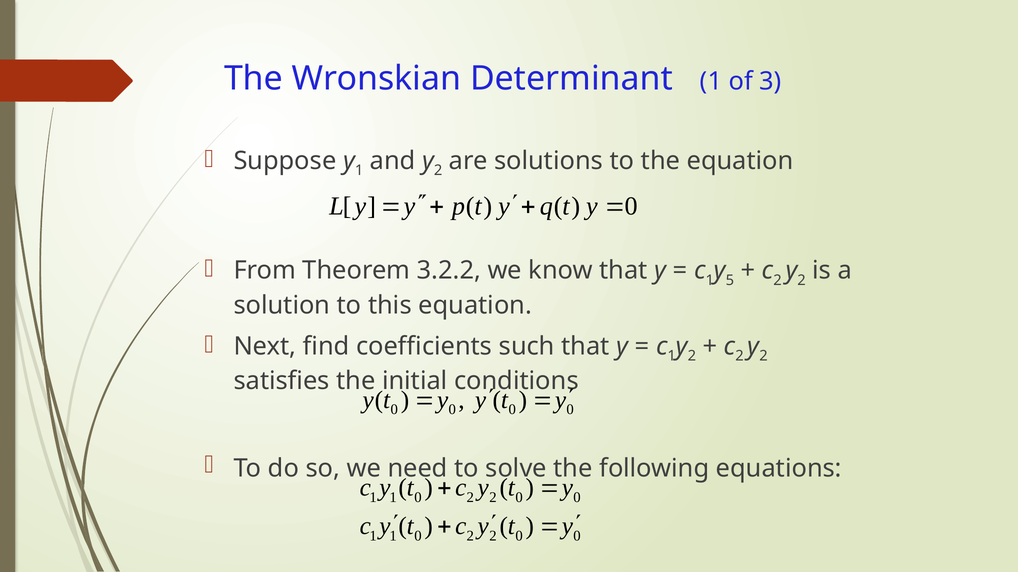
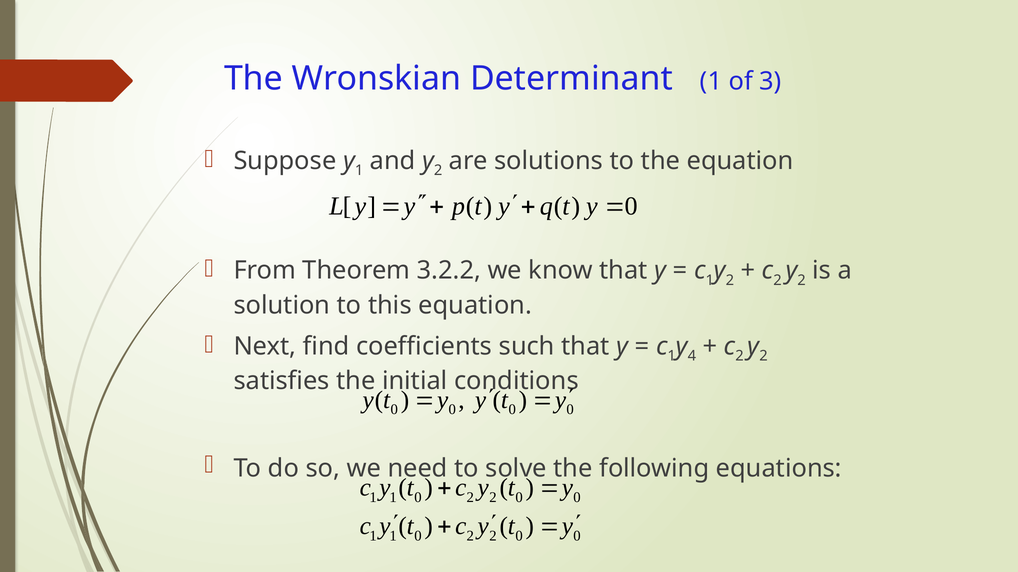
1 y 5: 5 -> 2
1 y 2: 2 -> 4
